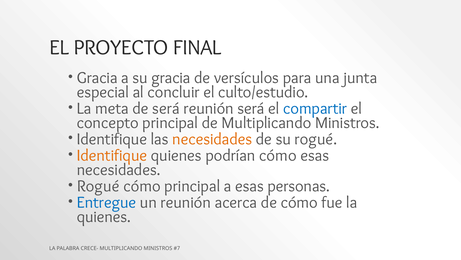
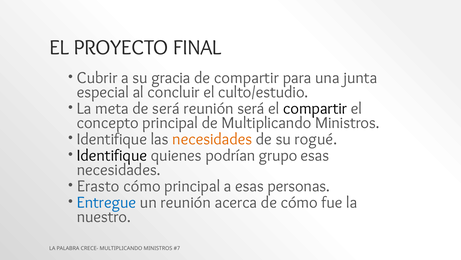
Gracia at (97, 78): Gracia -> Cubrir
de versículos: versículos -> compartir
compartir at (315, 108) colour: blue -> black
Identifique at (112, 155) colour: orange -> black
podrían cómo: cómo -> grupo
Rogué at (98, 186): Rogué -> Erasto
quienes at (104, 216): quienes -> nuestro
